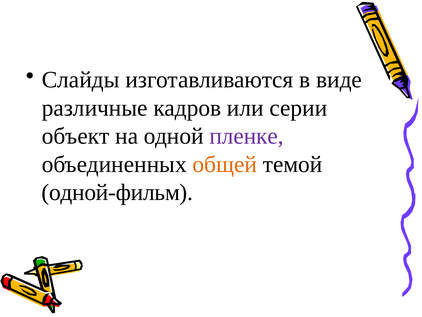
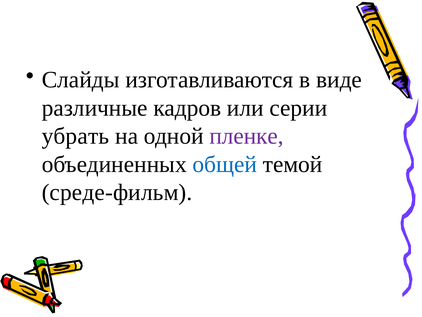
объект: объект -> убрать
общей colour: orange -> blue
одной-фильм: одной-фильм -> среде-фильм
